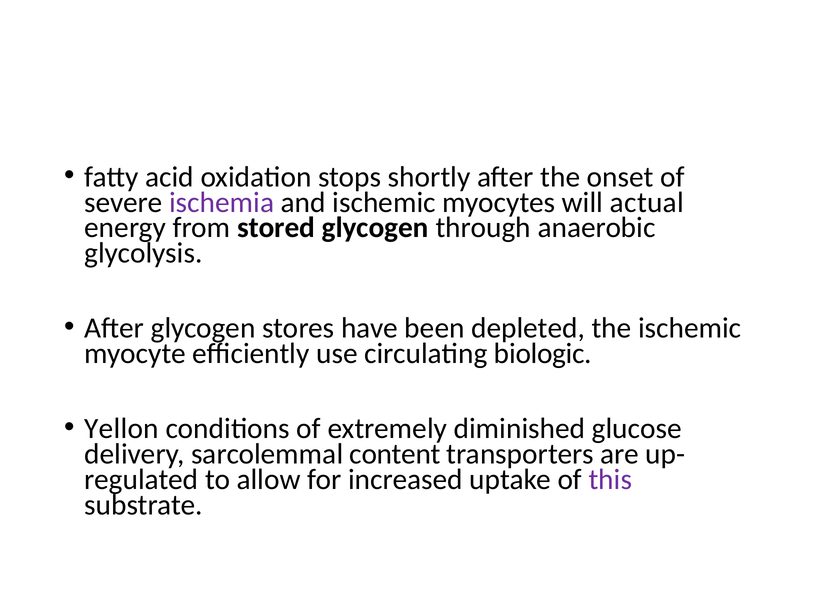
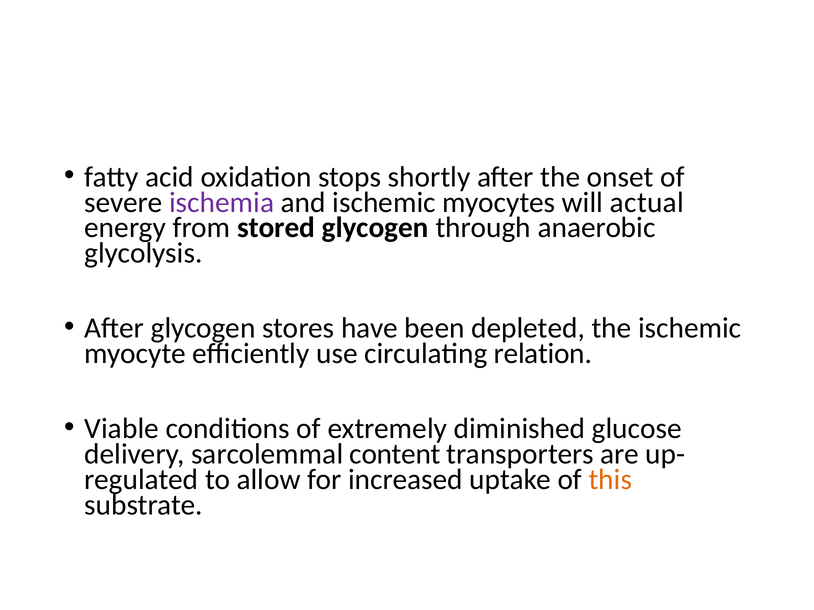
biologic: biologic -> relation
Yellon: Yellon -> Viable
this colour: purple -> orange
